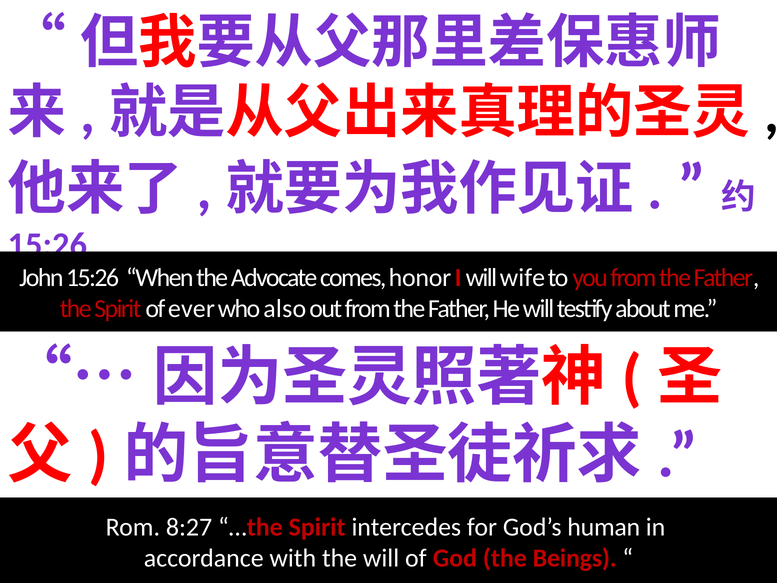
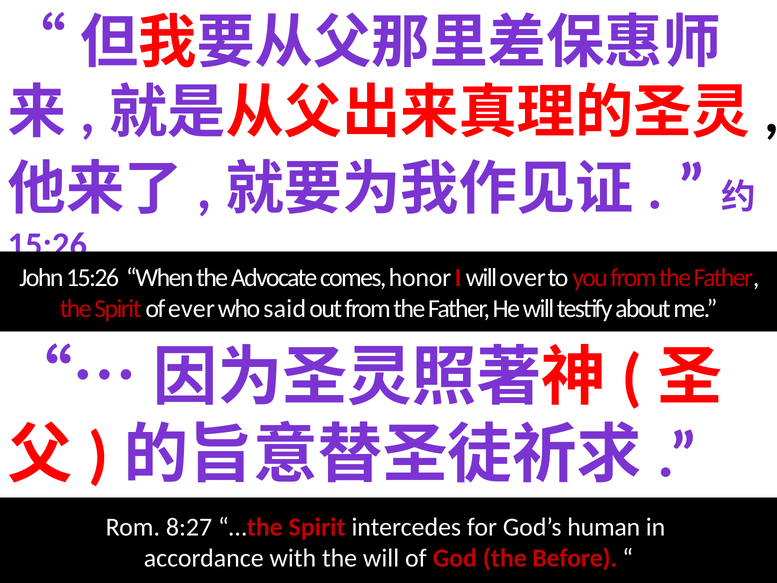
wife: wife -> over
also: also -> said
Beings: Beings -> Before
